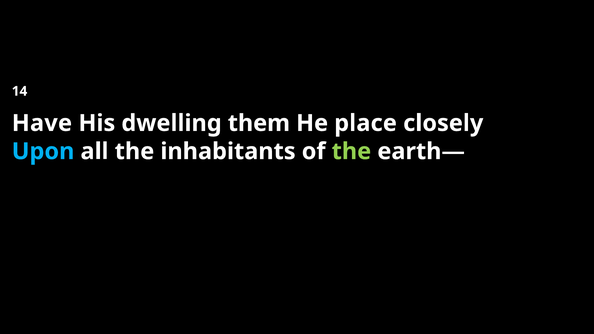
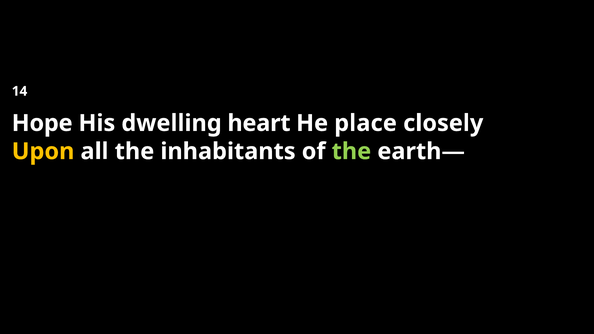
Have: Have -> Hope
them: them -> heart
Upon colour: light blue -> yellow
